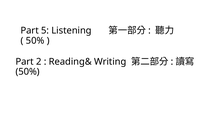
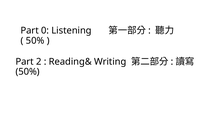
5: 5 -> 0
